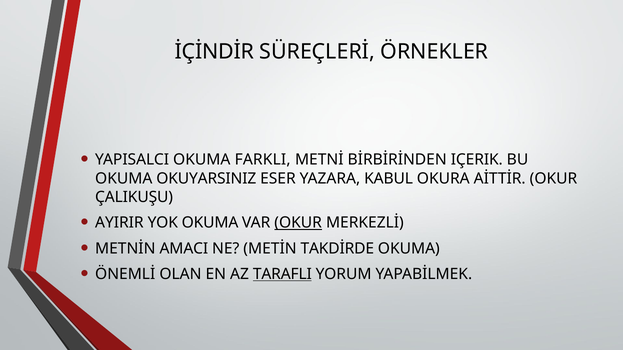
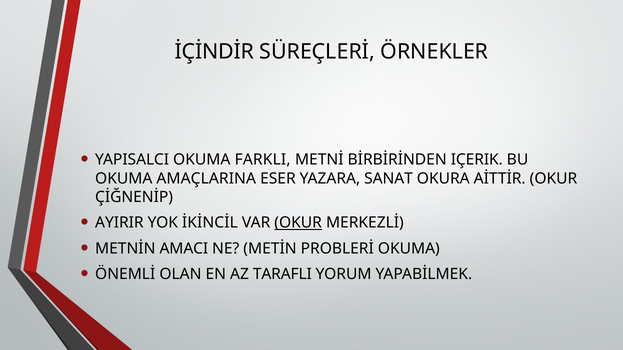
OKUYARSINIZ: OKUYARSINIZ -> AMAÇLARINA
KABUL: KABUL -> SANAT
ÇALIKUŞU: ÇALIKUŞU -> ÇİĞNENİP
YOK OKUMA: OKUMA -> İKİNCİL
TAKDİRDE: TAKDİRDE -> PROBLERİ
TARAFLI underline: present -> none
